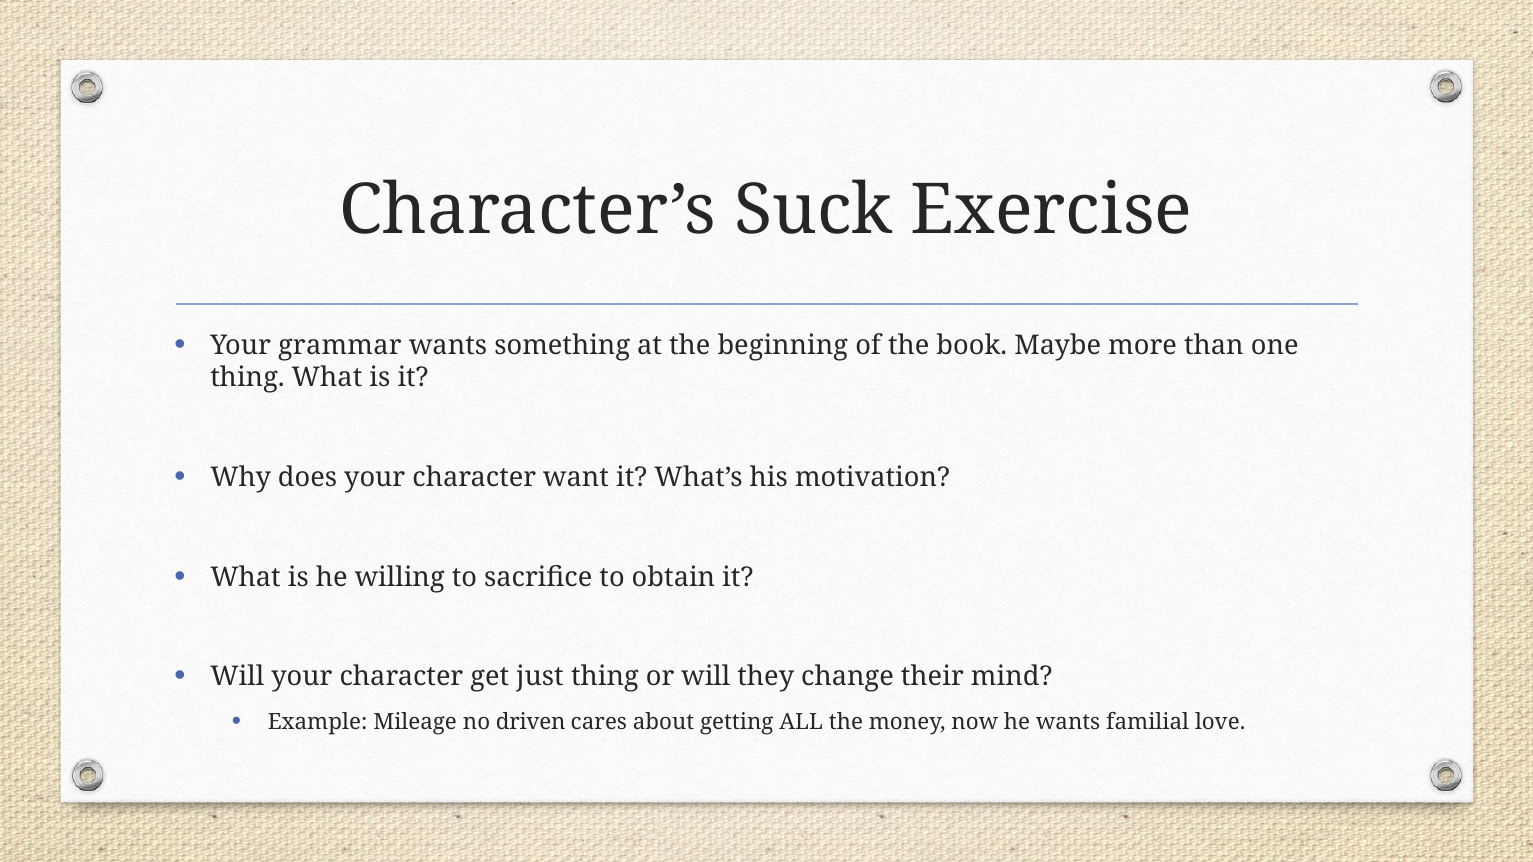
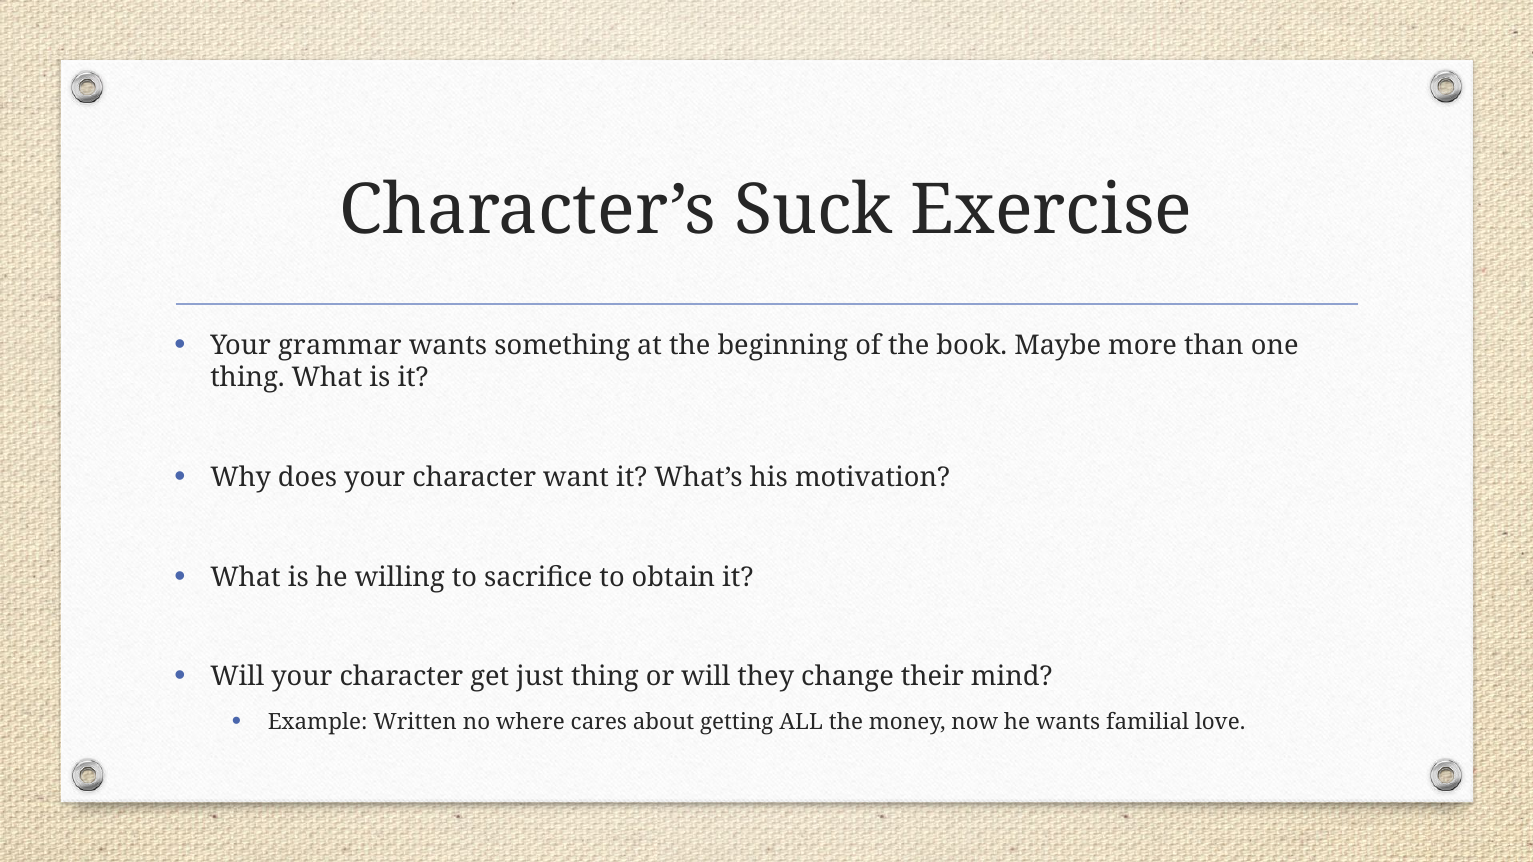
Mileage: Mileage -> Written
driven: driven -> where
